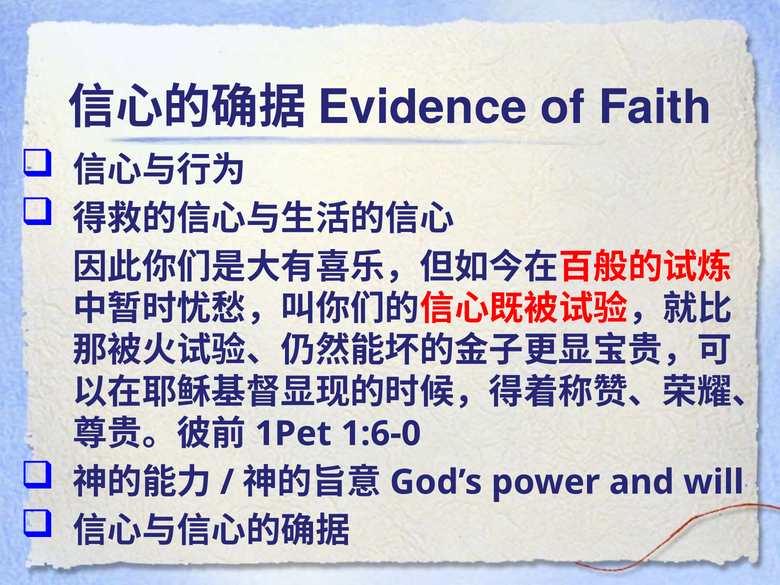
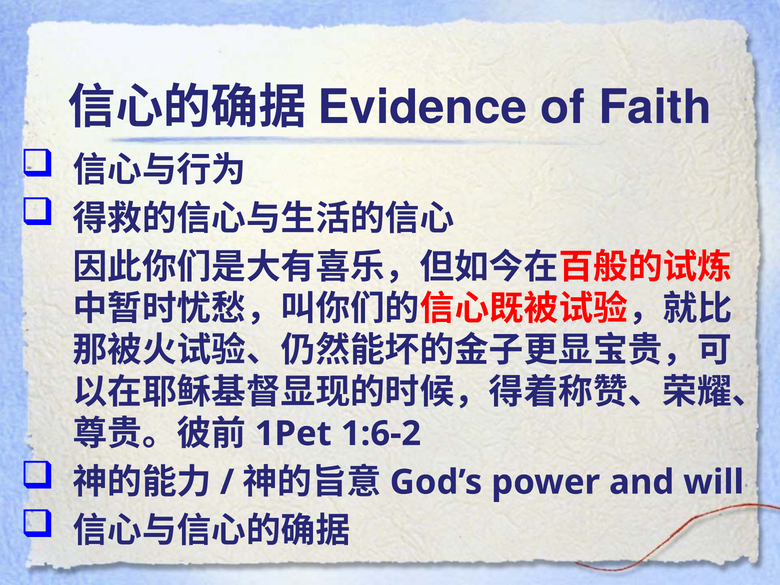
1:6-0: 1:6-0 -> 1:6-2
